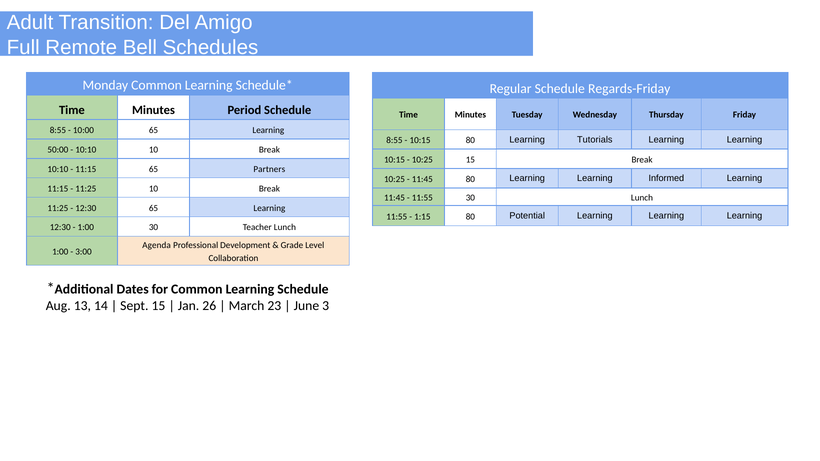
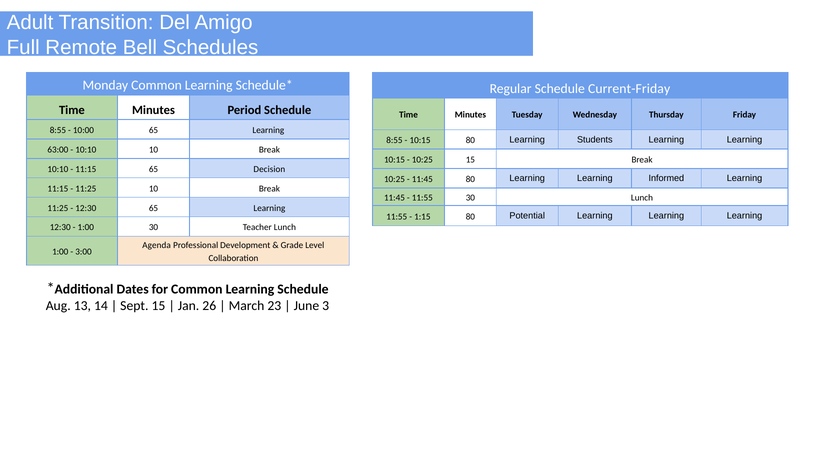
Regards-Friday: Regards-Friday -> Current-Friday
Tutorials: Tutorials -> Students
50:00: 50:00 -> 63:00
Partners: Partners -> Decision
